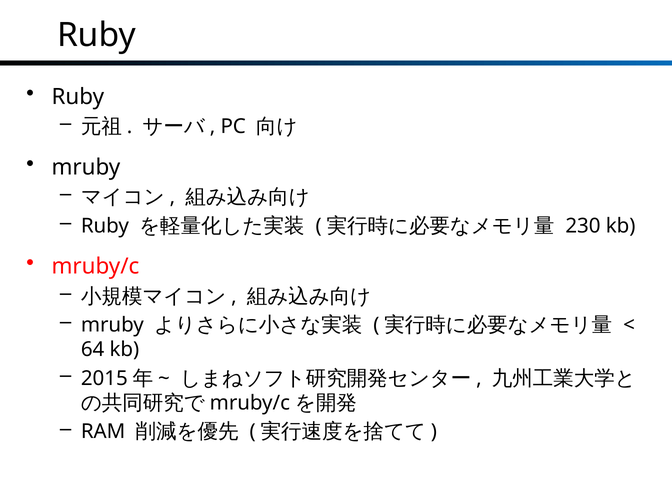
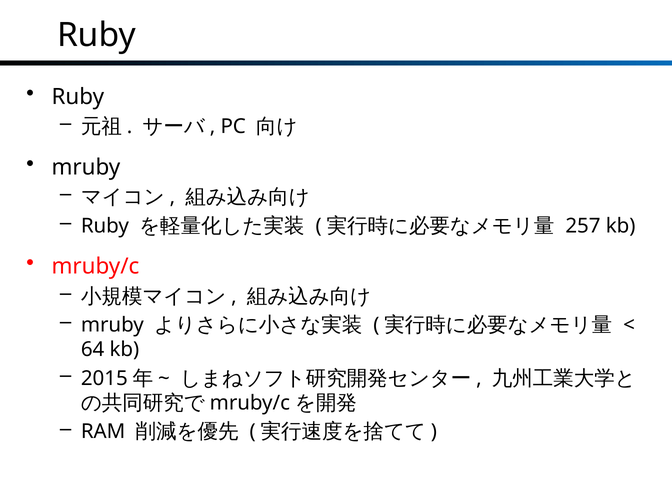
230: 230 -> 257
